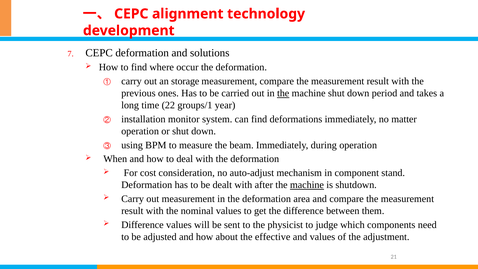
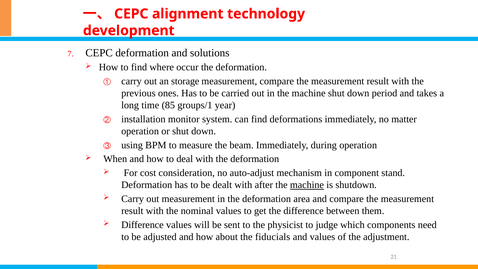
the at (283, 93) underline: present -> none
22: 22 -> 85
effective: effective -> fiducials
